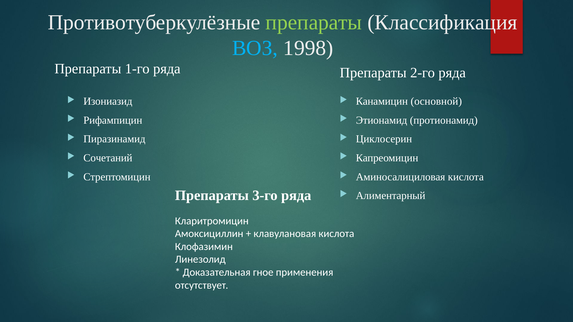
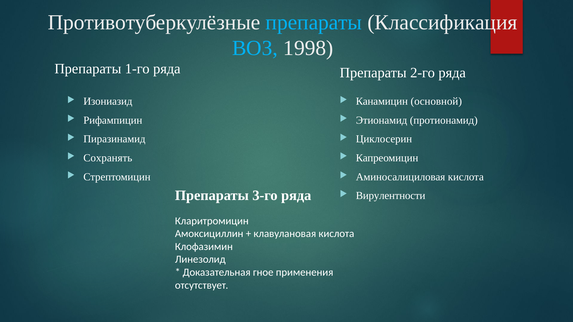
препараты at (314, 22) colour: light green -> light blue
Сочетаний: Сочетаний -> Сохранять
Алиментарный: Алиментарный -> Вирулентности
